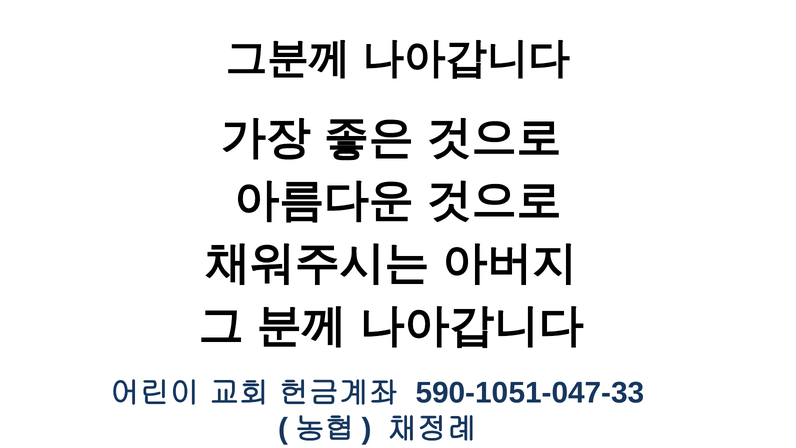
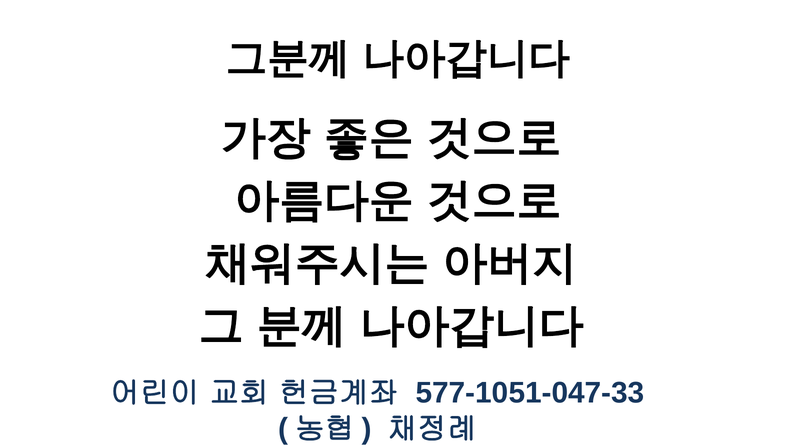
590-1051-047-33: 590-1051-047-33 -> 577-1051-047-33
